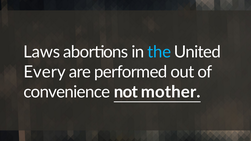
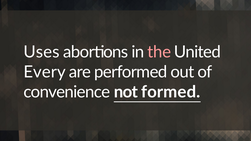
Laws: Laws -> Uses
the colour: light blue -> pink
mother: mother -> formed
